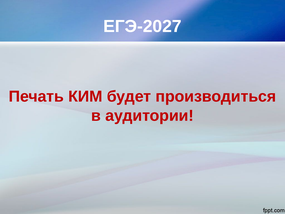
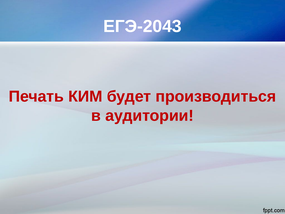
ЕГЭ-2027: ЕГЭ-2027 -> ЕГЭ-2043
